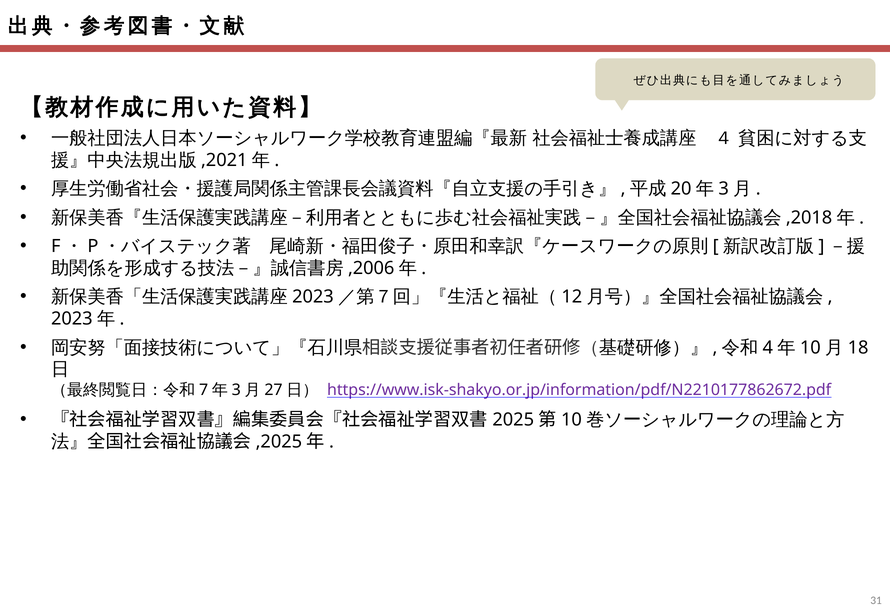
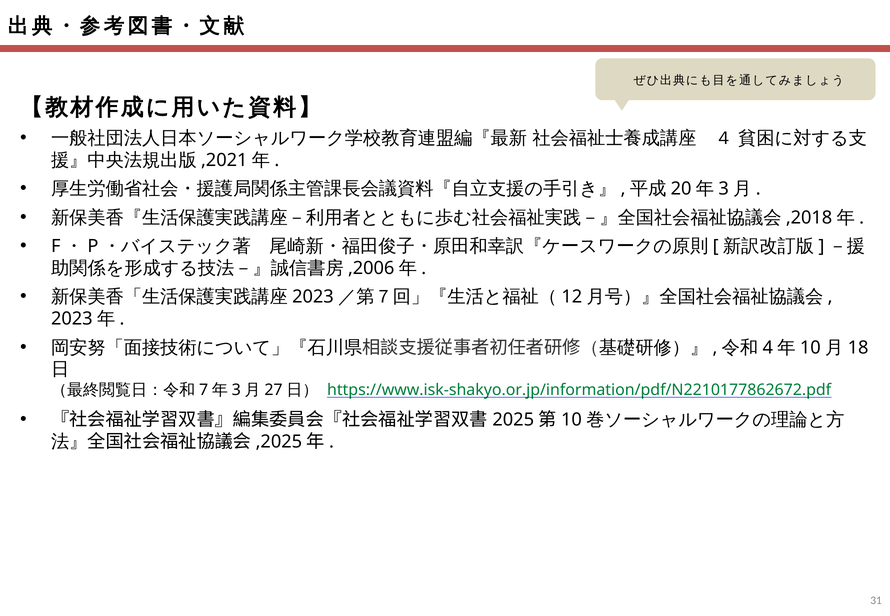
https://www.isk-shakyo.or.jp/information/pdf/N2210177862672.pdf colour: purple -> green
